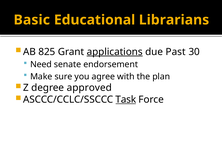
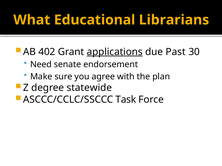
Basic: Basic -> What
825: 825 -> 402
approved: approved -> statewide
Task underline: present -> none
